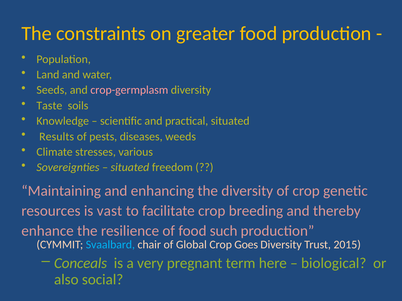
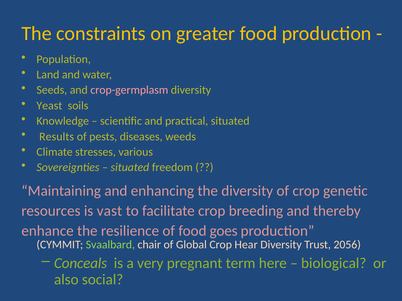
Taste: Taste -> Yeast
such: such -> goes
Svaalbard colour: light blue -> light green
Goes: Goes -> Hear
2015: 2015 -> 2056
